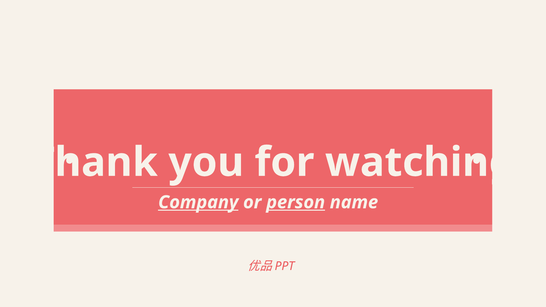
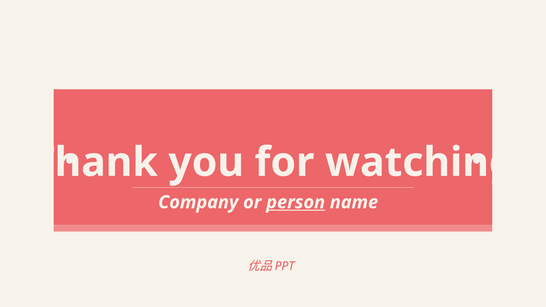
Company underline: present -> none
